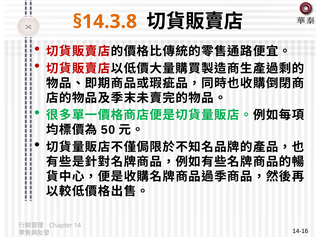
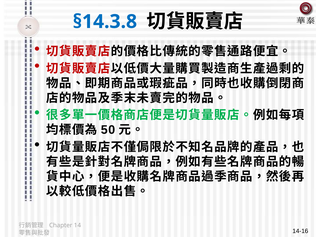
§14.3.8 colour: orange -> blue
